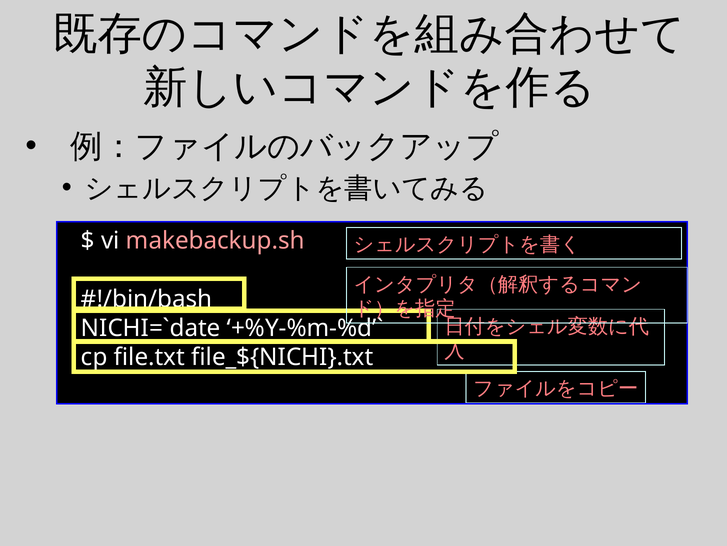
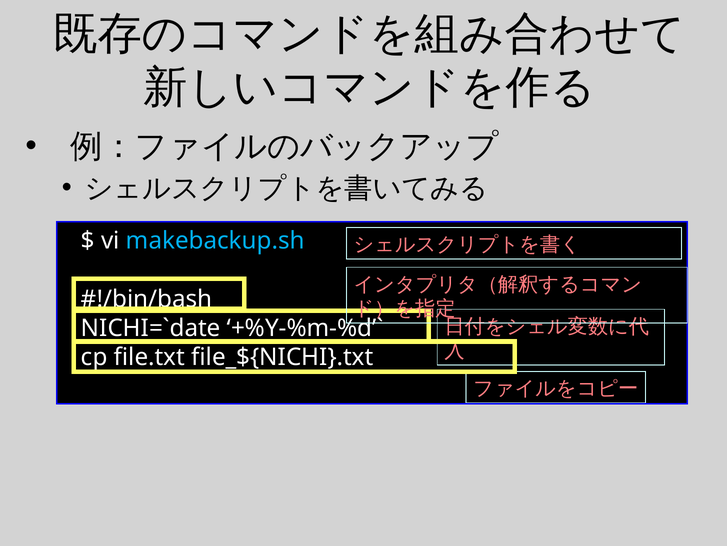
makebackup.sh colour: pink -> light blue
